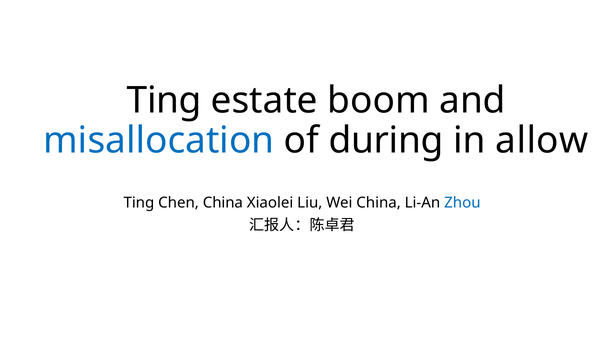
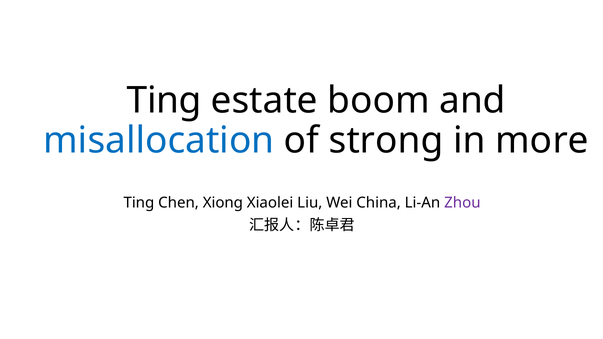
during: during -> strong
allow: allow -> more
Chen China: China -> Xiong
Zhou colour: blue -> purple
